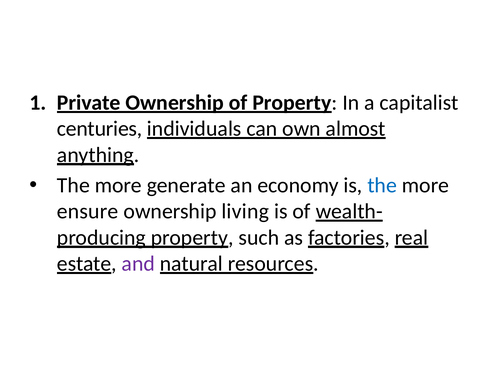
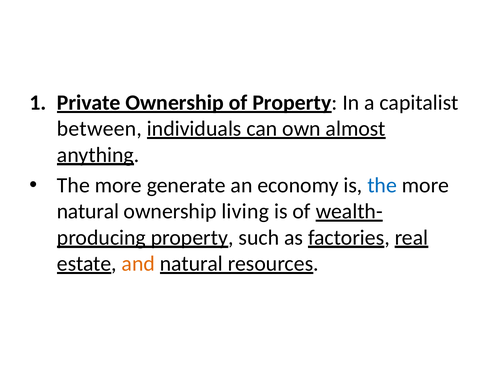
centuries: centuries -> between
ensure at (88, 212): ensure -> natural
and colour: purple -> orange
